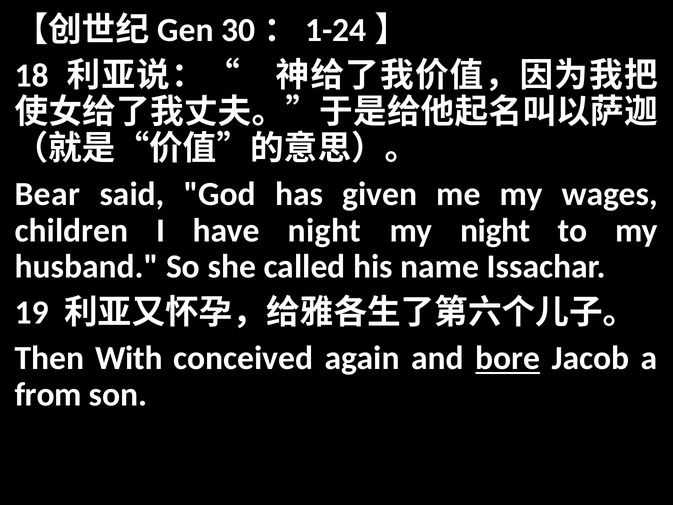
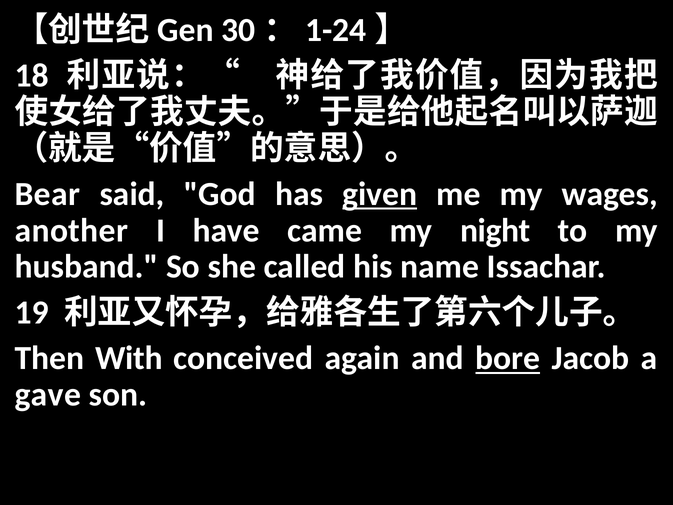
given underline: none -> present
children: children -> another
have night: night -> came
from: from -> gave
